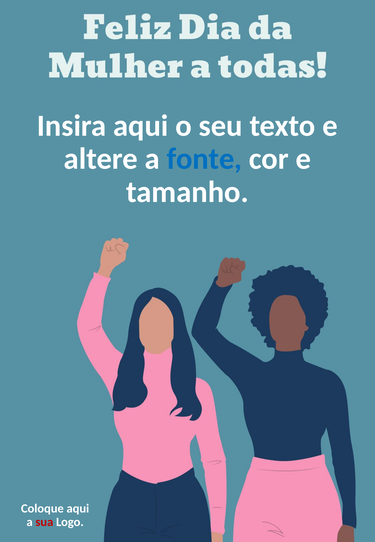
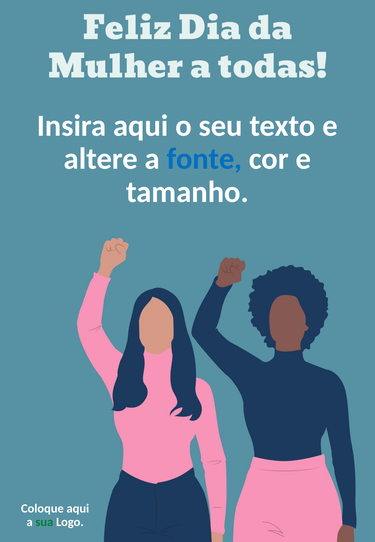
sua colour: red -> green
